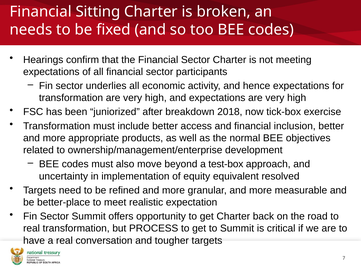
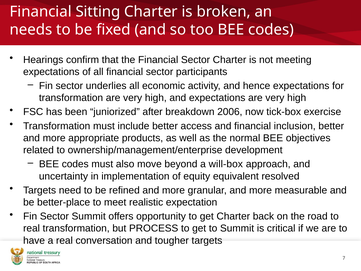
2018: 2018 -> 2006
test-box: test-box -> will-box
